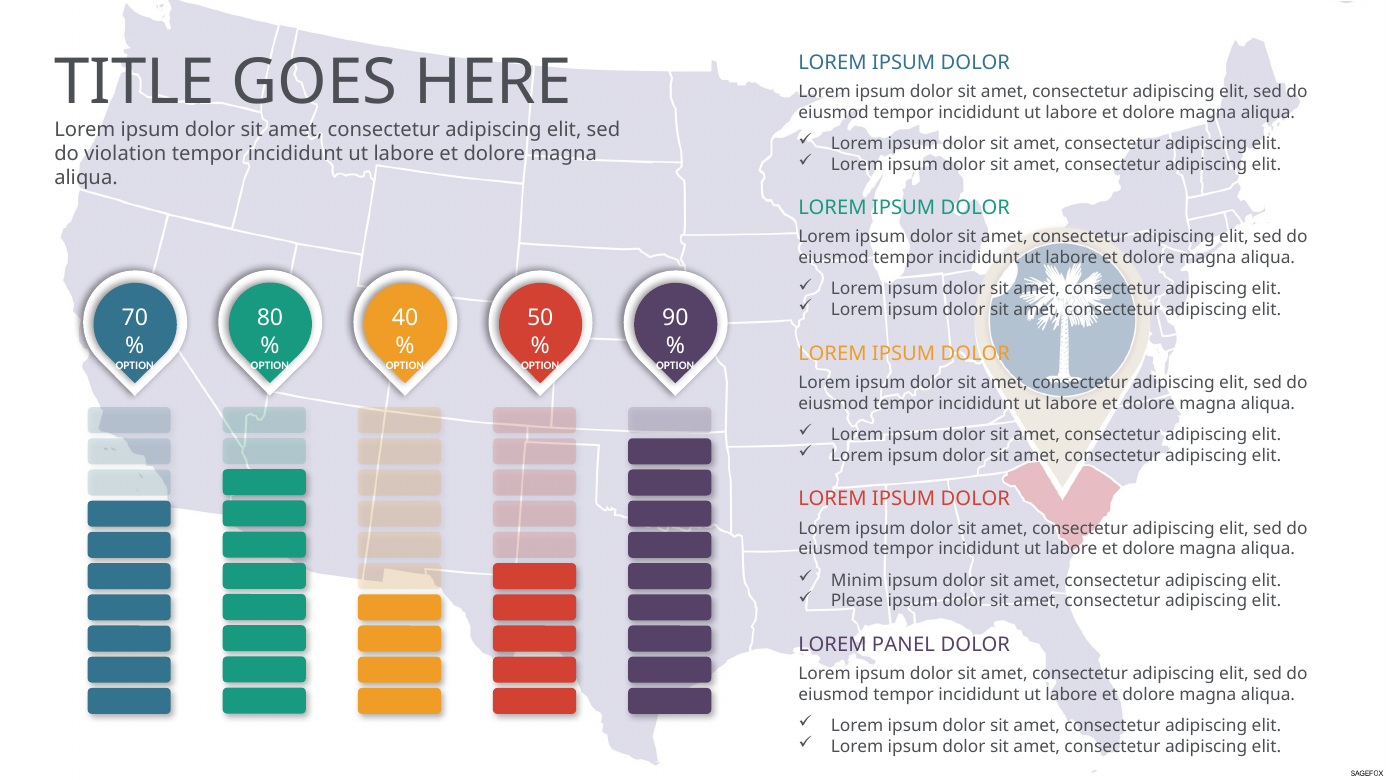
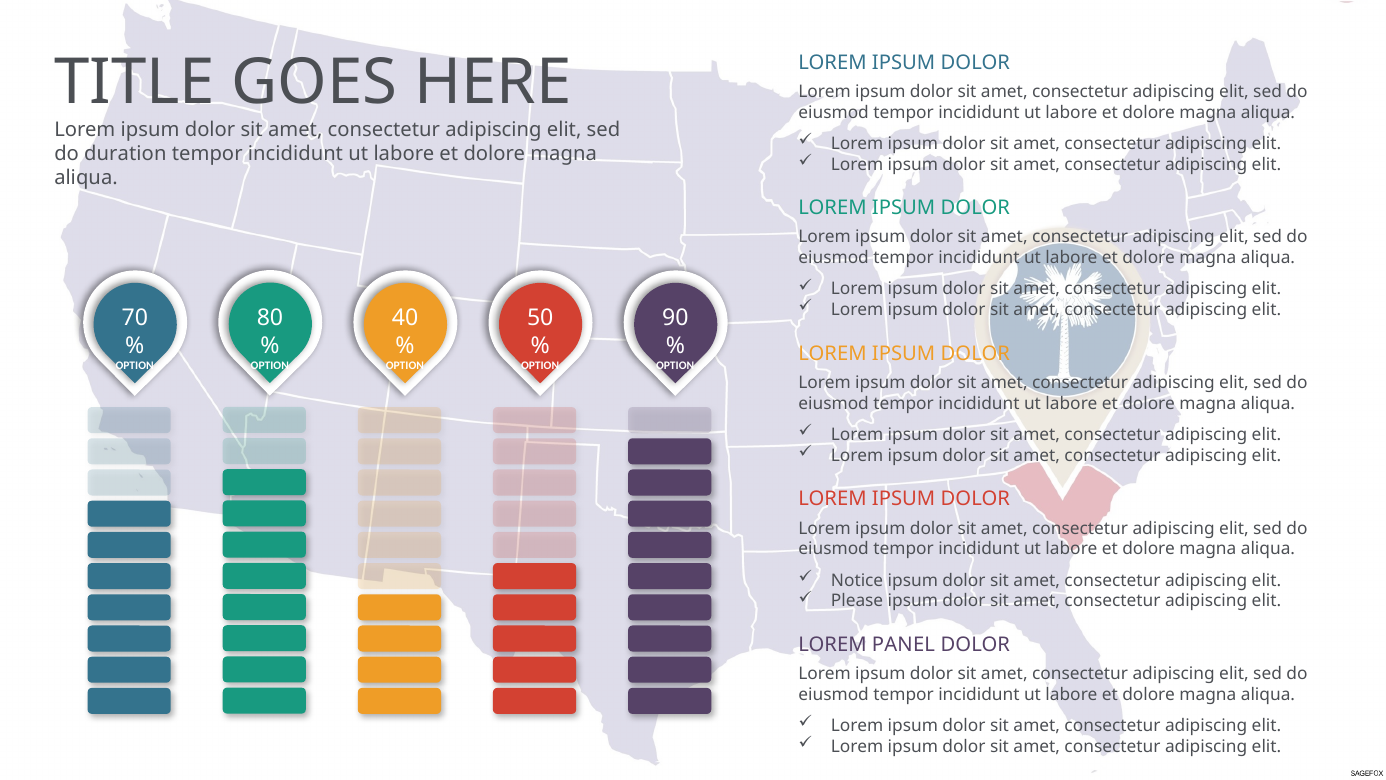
violation: violation -> duration
Minim: Minim -> Notice
